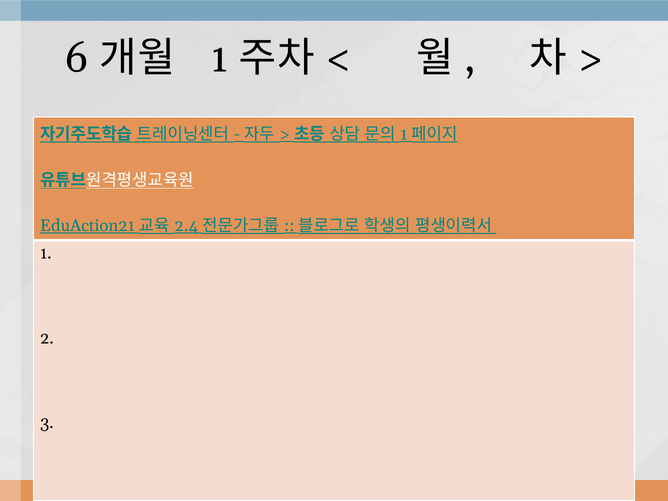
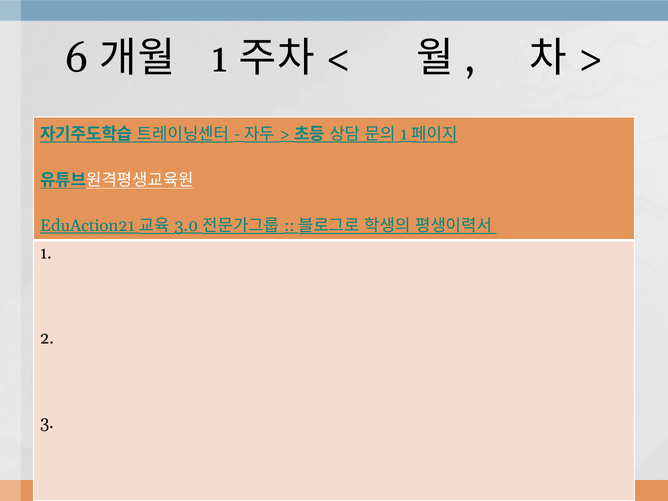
2.4: 2.4 -> 3.0
